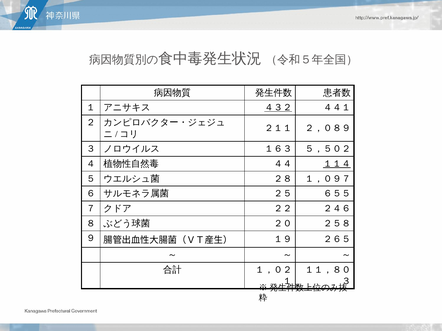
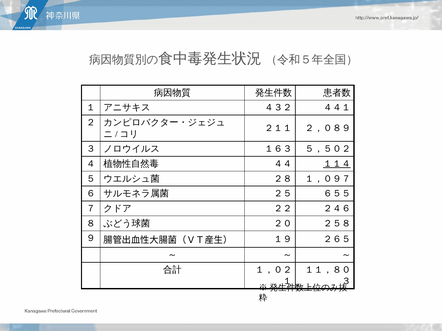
４３２ underline: present -> none
